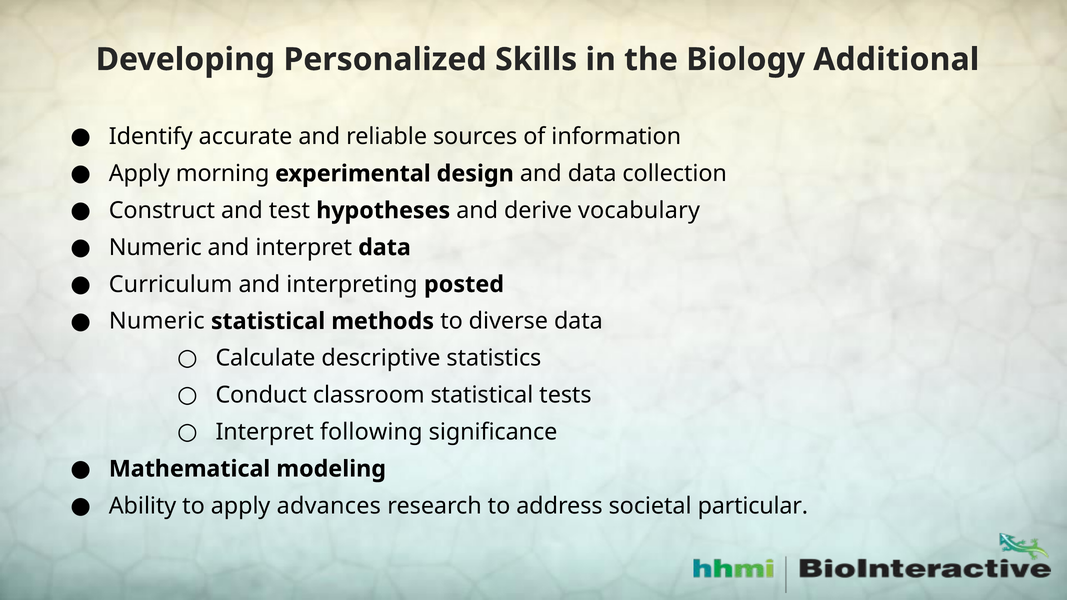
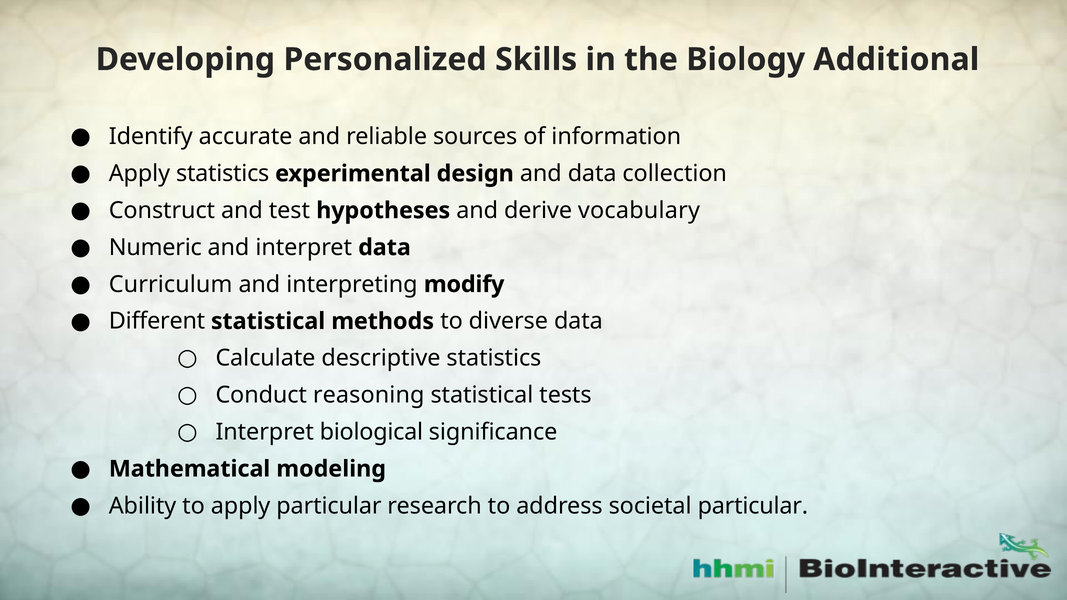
Apply morning: morning -> statistics
posted: posted -> modify
Numeric at (157, 321): Numeric -> Different
classroom: classroom -> reasoning
following: following -> biological
apply advances: advances -> particular
